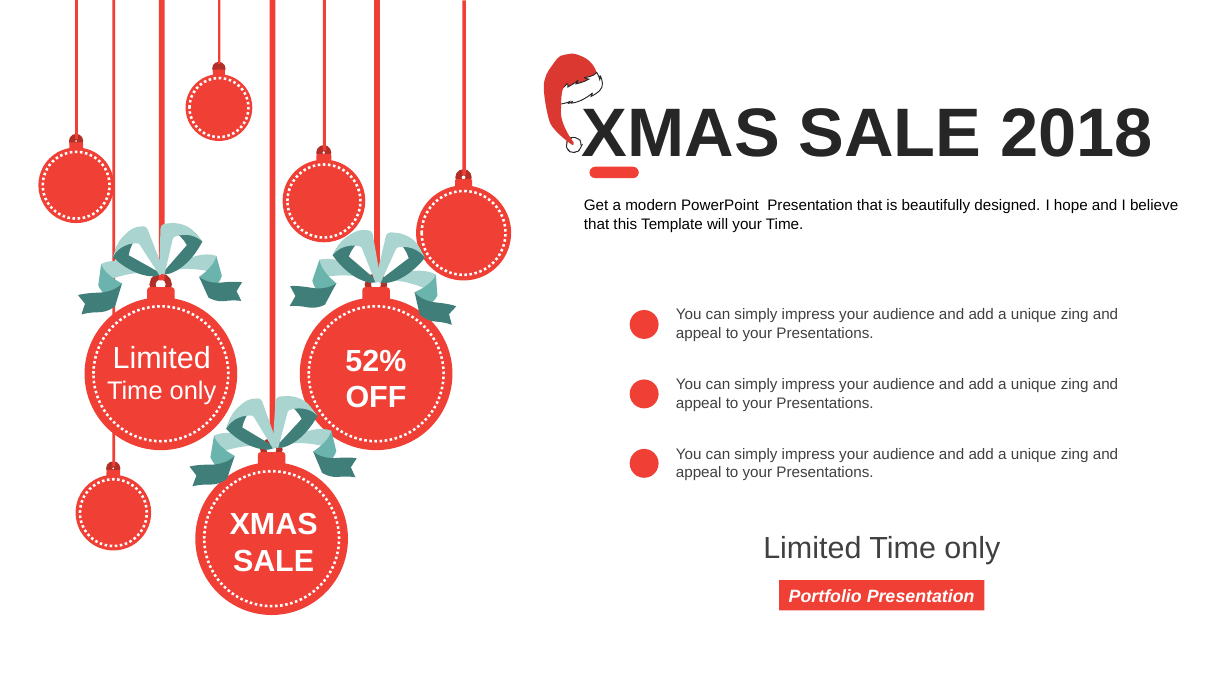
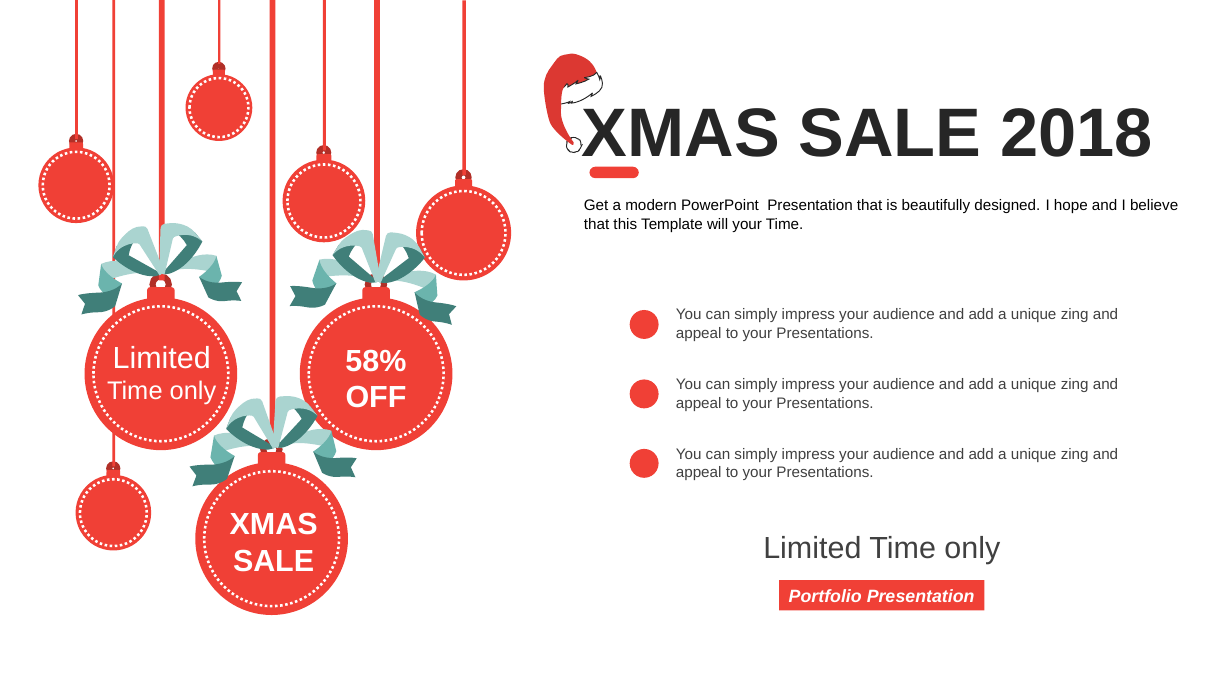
52%: 52% -> 58%
